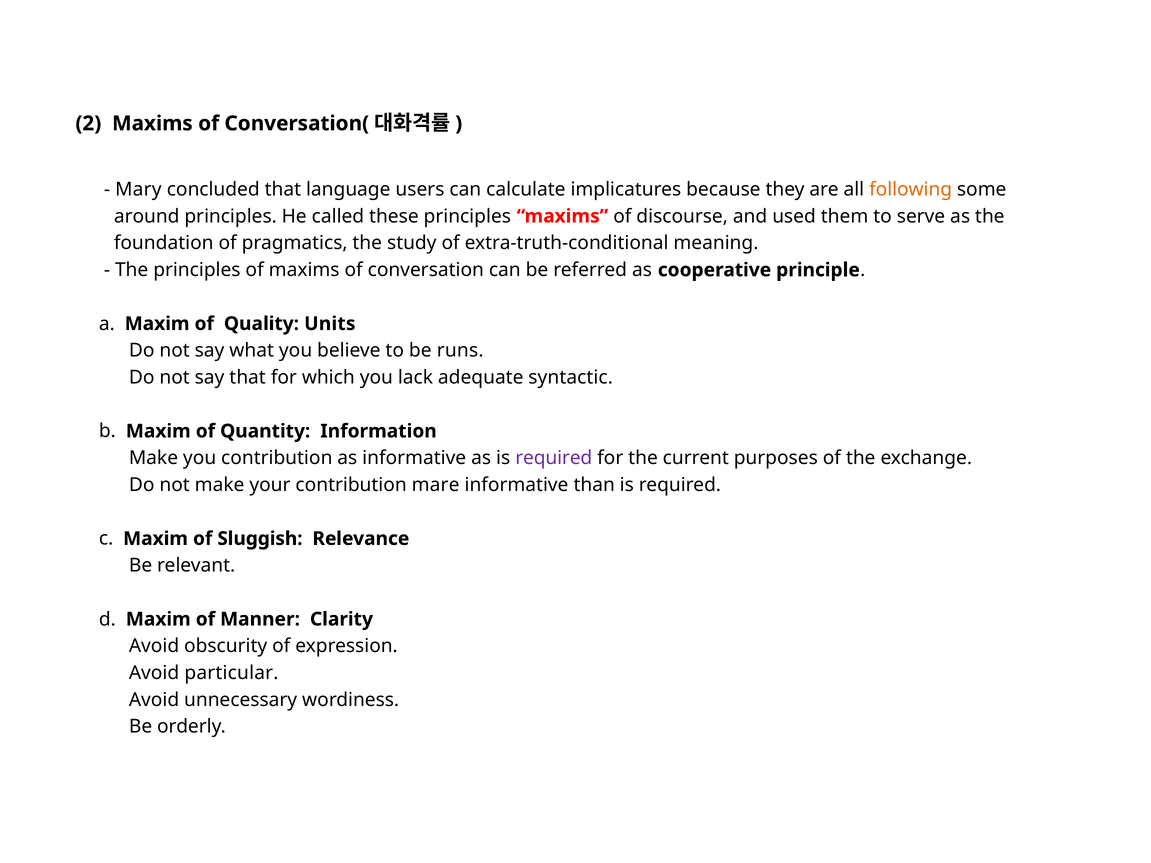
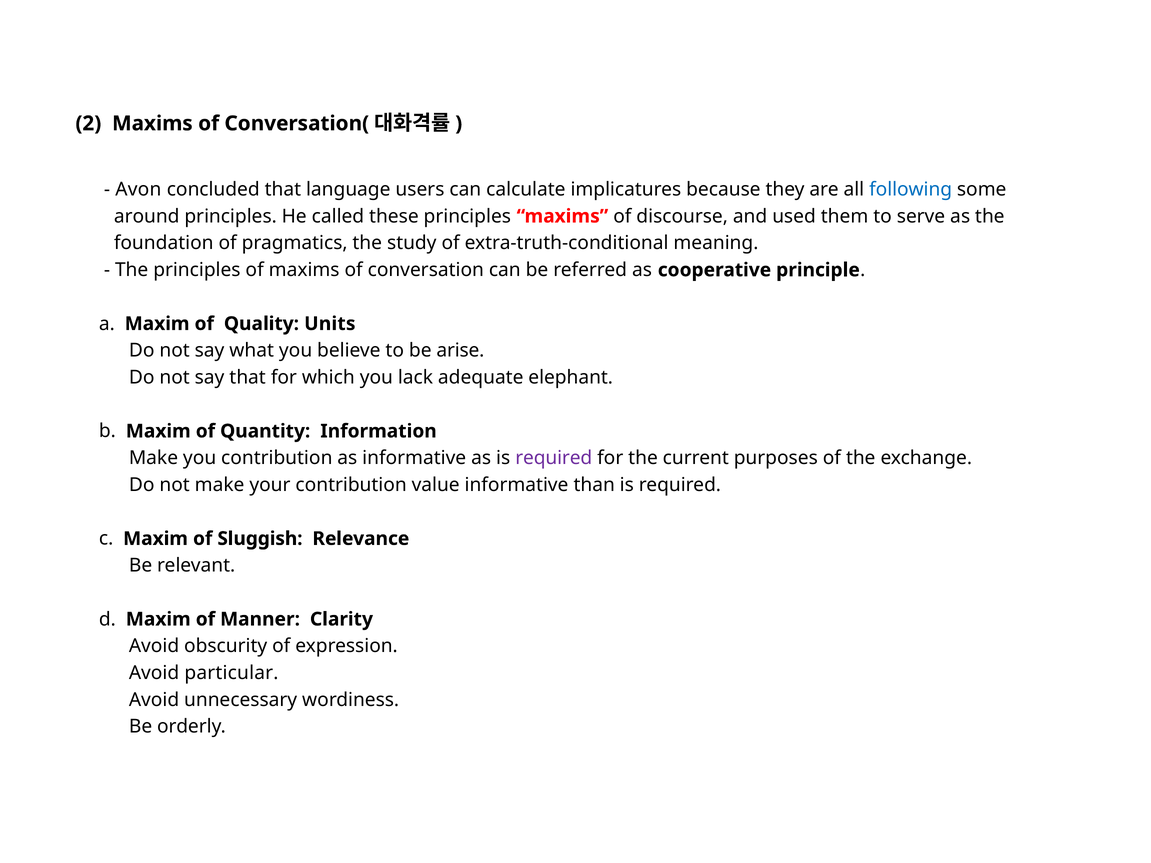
Mary: Mary -> Avon
following colour: orange -> blue
runs: runs -> arise
syntactic: syntactic -> elephant
mare: mare -> value
